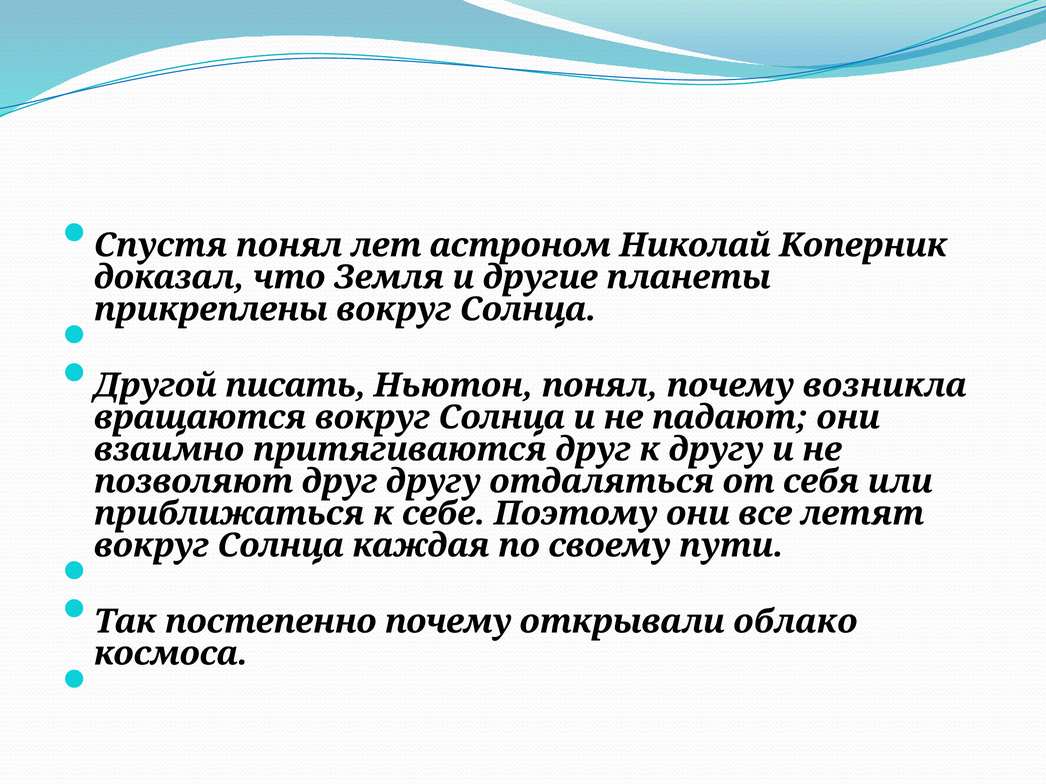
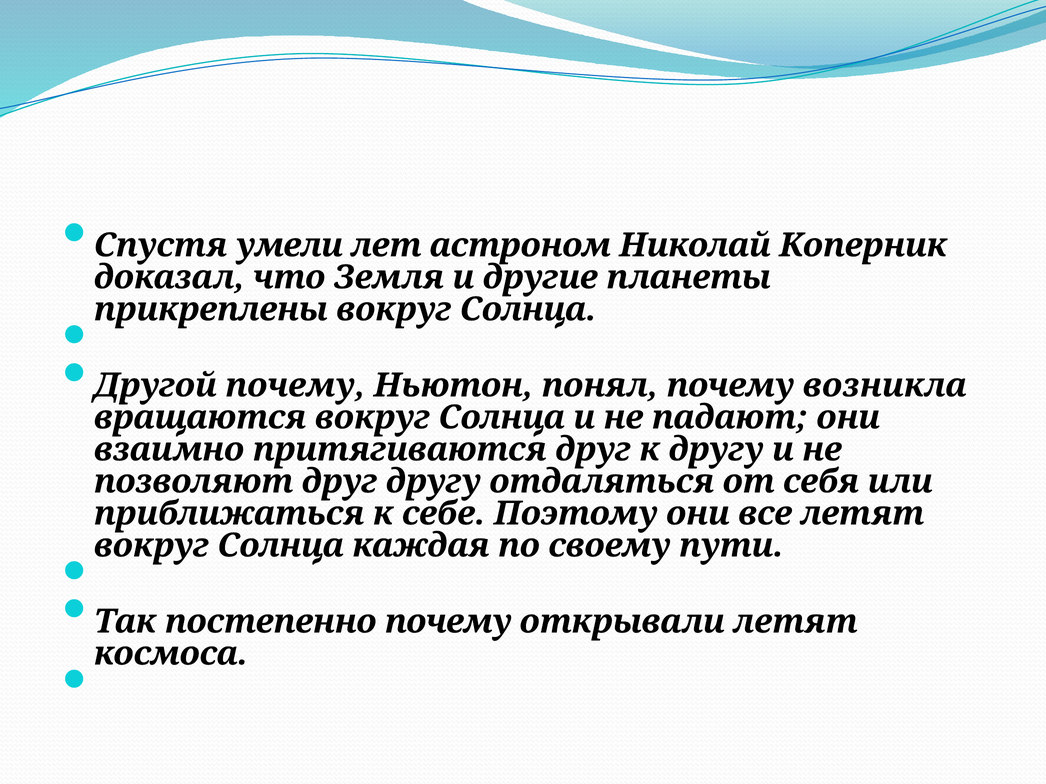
Спустя понял: понял -> умели
Другой писать: писать -> почему
открывали облако: облако -> летят
